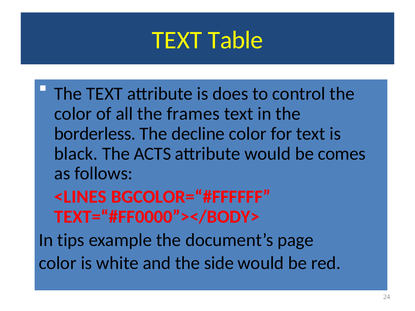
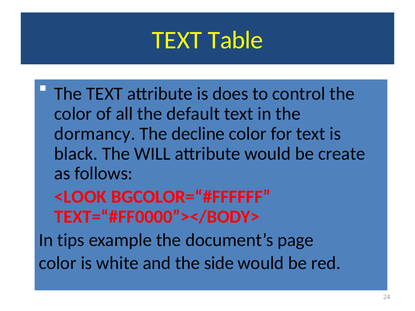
frames: frames -> default
borderless: borderless -> dormancy
ACTS: ACTS -> WILL
comes: comes -> create
<LINES: <LINES -> <LOOK
